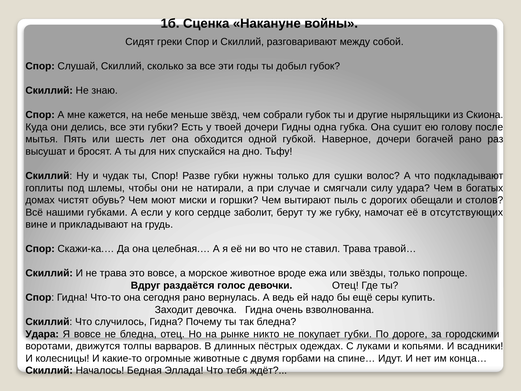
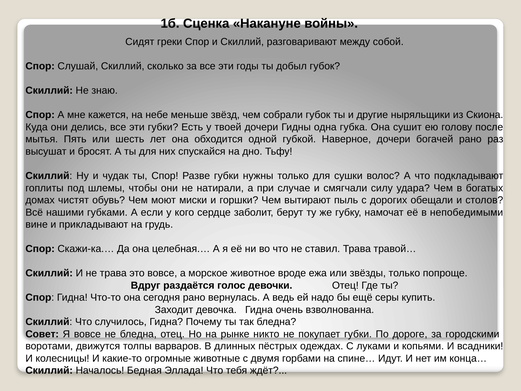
отсутствующих: отсутствующих -> непобедимыми
Удара at (42, 334): Удара -> Совет
